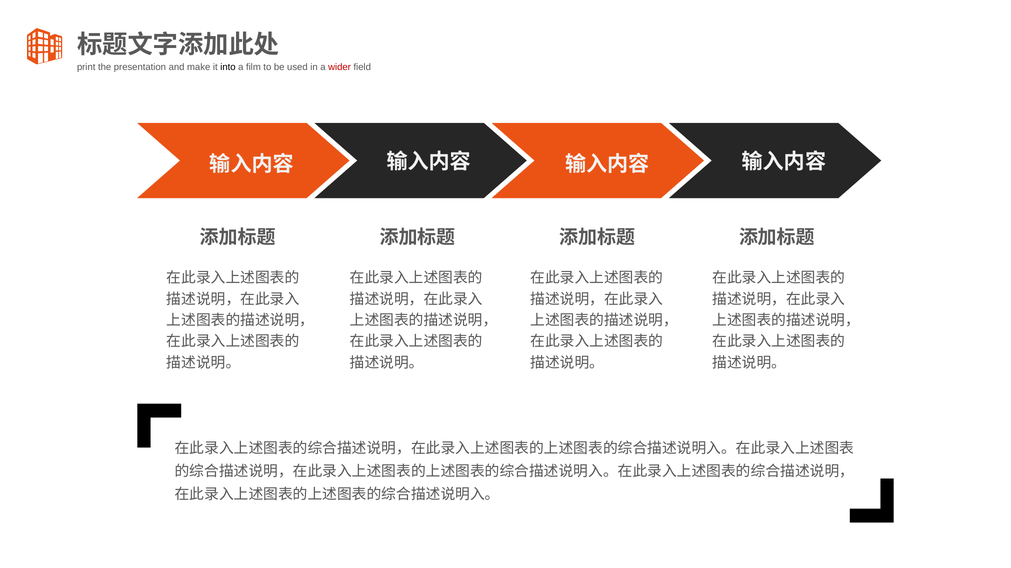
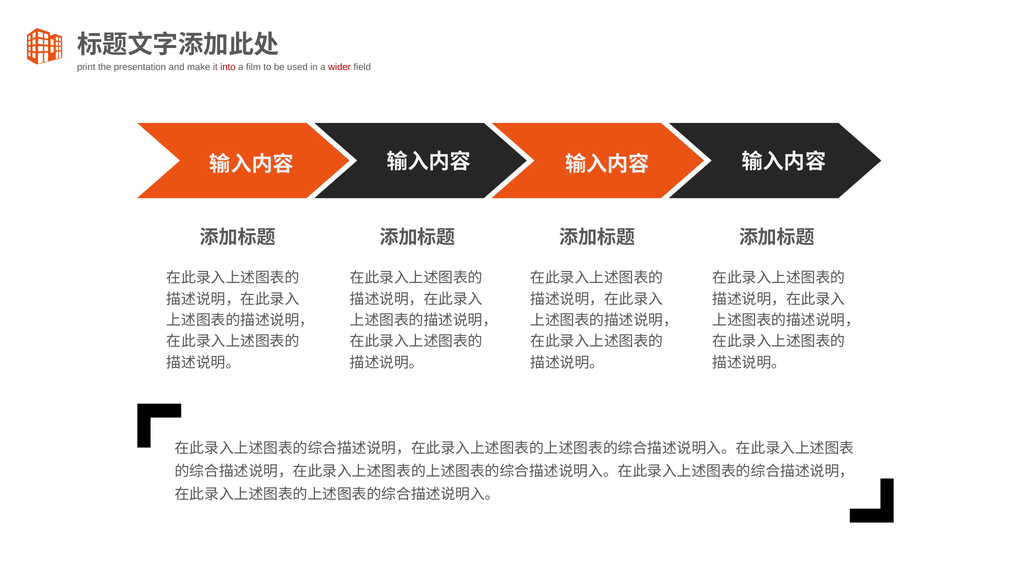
into colour: black -> red
